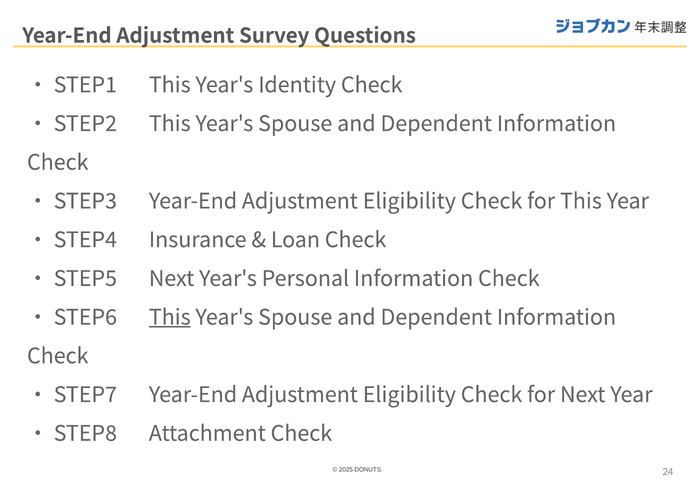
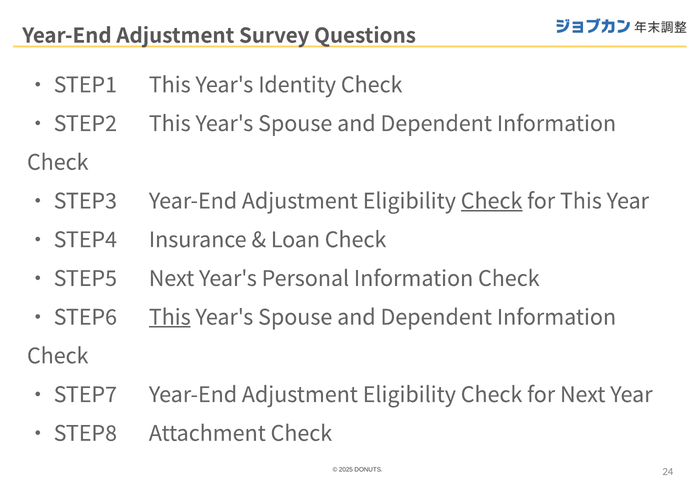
Check at (492, 201) underline: none -> present
